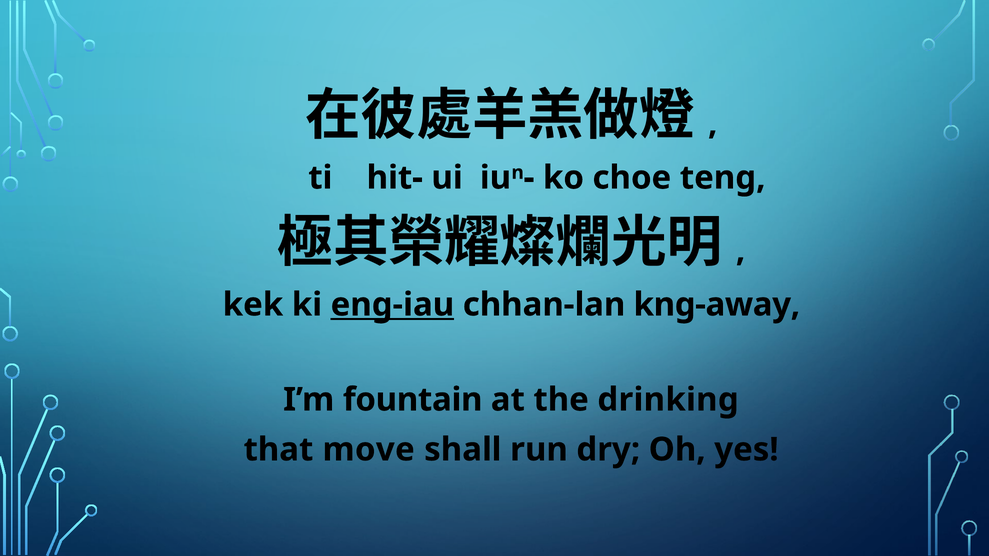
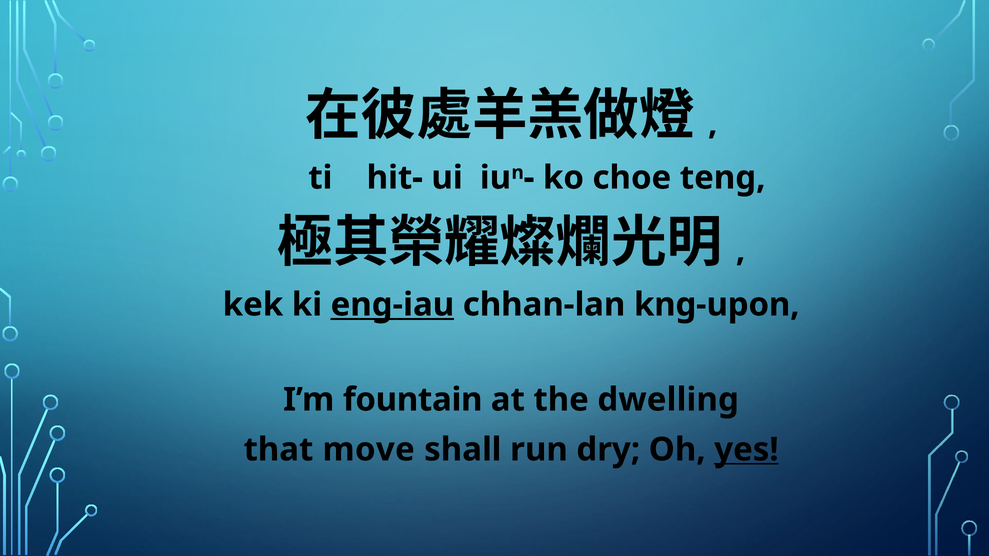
kng-away: kng-away -> kng-upon
drinking: drinking -> dwelling
yes underline: none -> present
